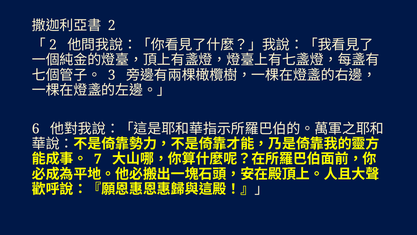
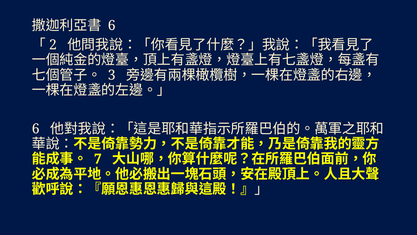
2 at (112, 26): 2 -> 6
